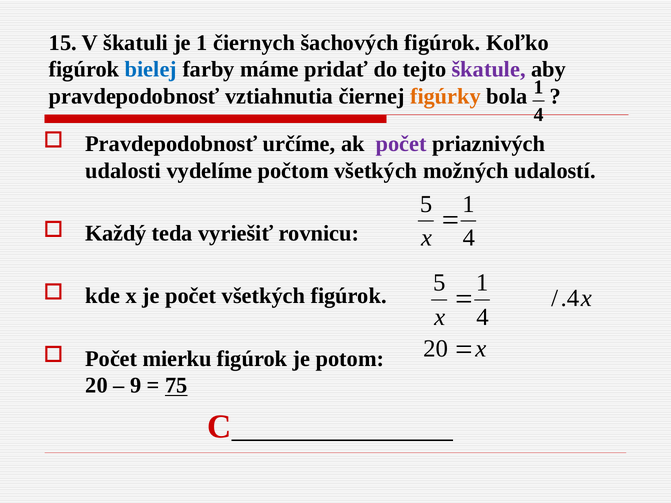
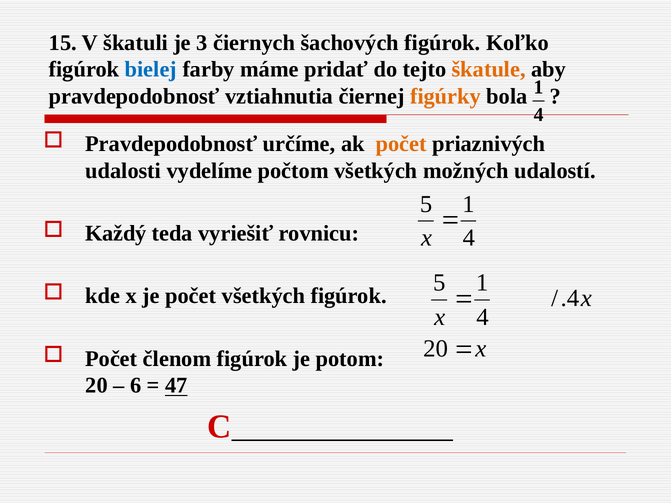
je 1: 1 -> 3
škatule colour: purple -> orange
počet at (401, 144) colour: purple -> orange
mierku: mierku -> členom
9: 9 -> 6
75: 75 -> 47
